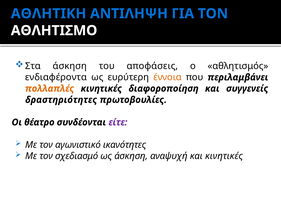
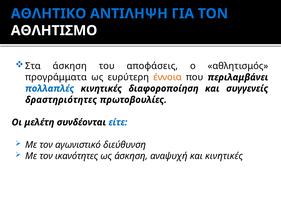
ΑΘΛΗΤΙΚΗ: ΑΘΛΗΤΙΚΗ -> ΑΘΛΗΤΙΚΟ
ενδιαφέροντα: ενδιαφέροντα -> προγράμματα
πολλαπλές colour: orange -> blue
θέατρο: θέατρο -> μελέτη
είτε colour: purple -> blue
ικανότητες: ικανότητες -> διεύθυνση
σχεδιασμό: σχεδιασμό -> ικανότητες
